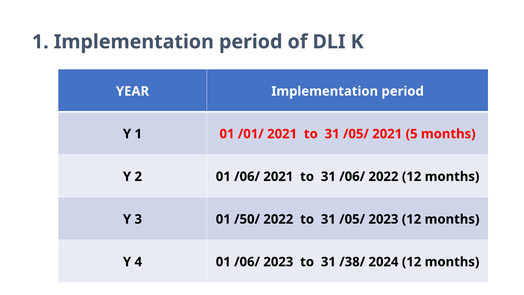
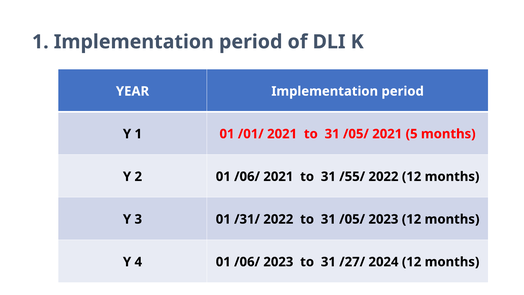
31 /06/: /06/ -> /55/
/50/: /50/ -> /31/
/38/: /38/ -> /27/
